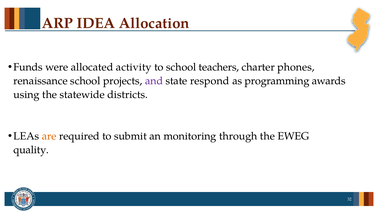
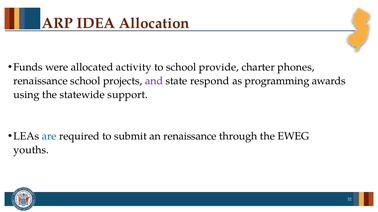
teachers: teachers -> provide
districts: districts -> support
are colour: orange -> blue
an monitoring: monitoring -> renaissance
quality: quality -> youths
